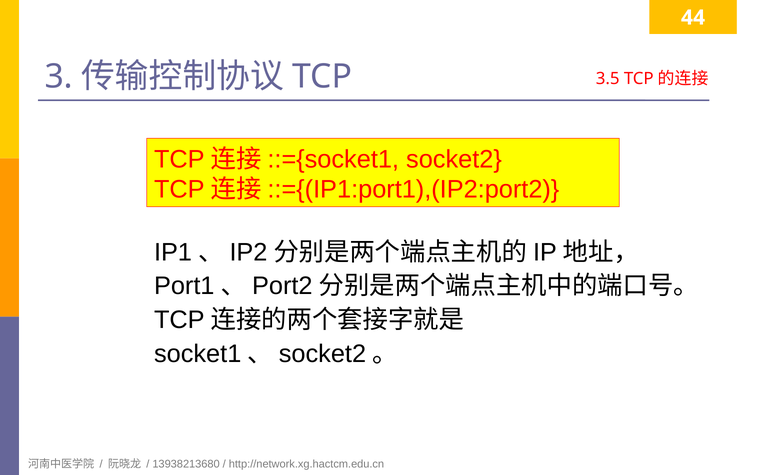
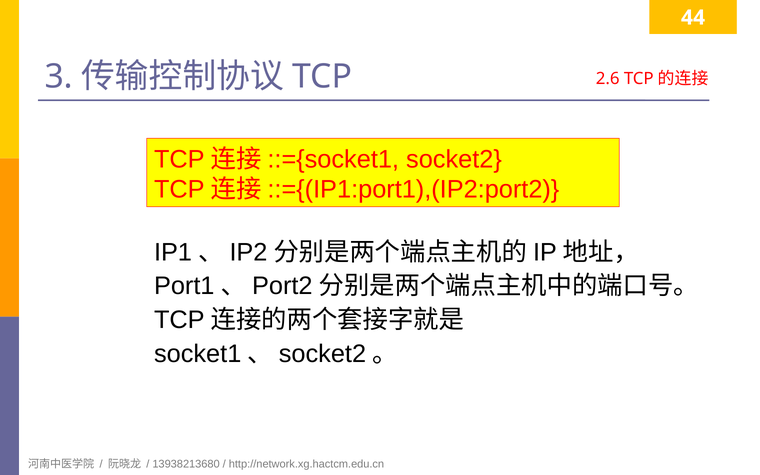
3.5: 3.5 -> 2.6
